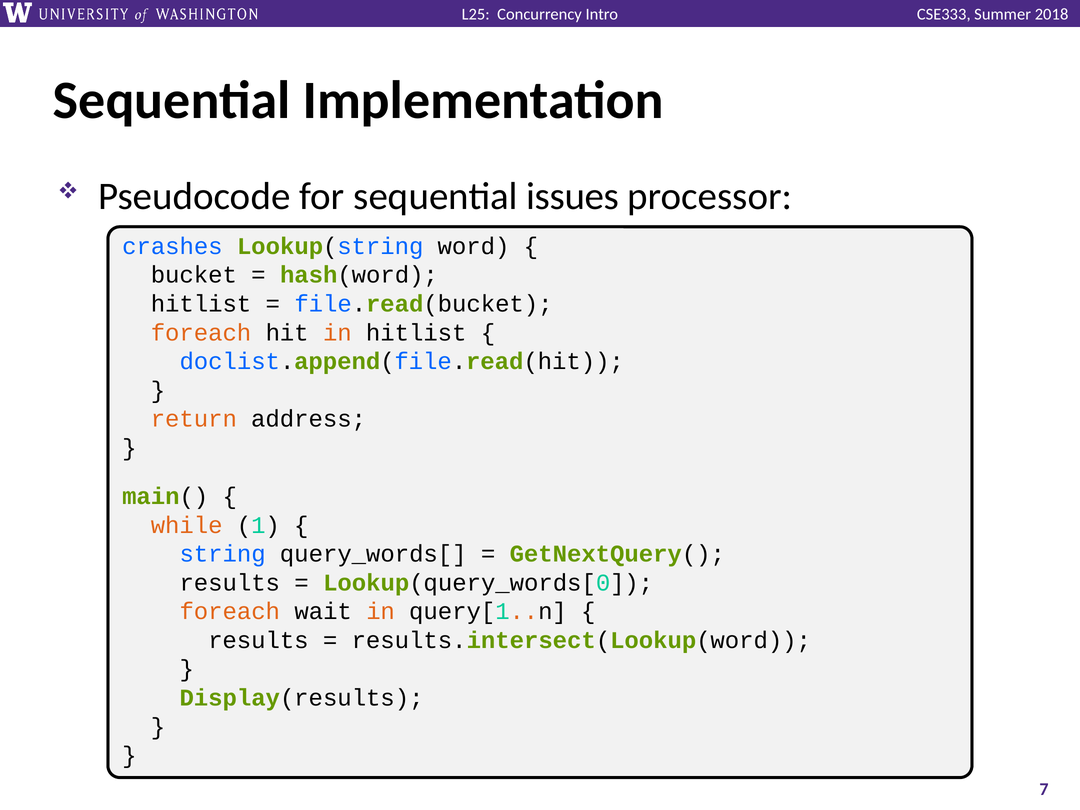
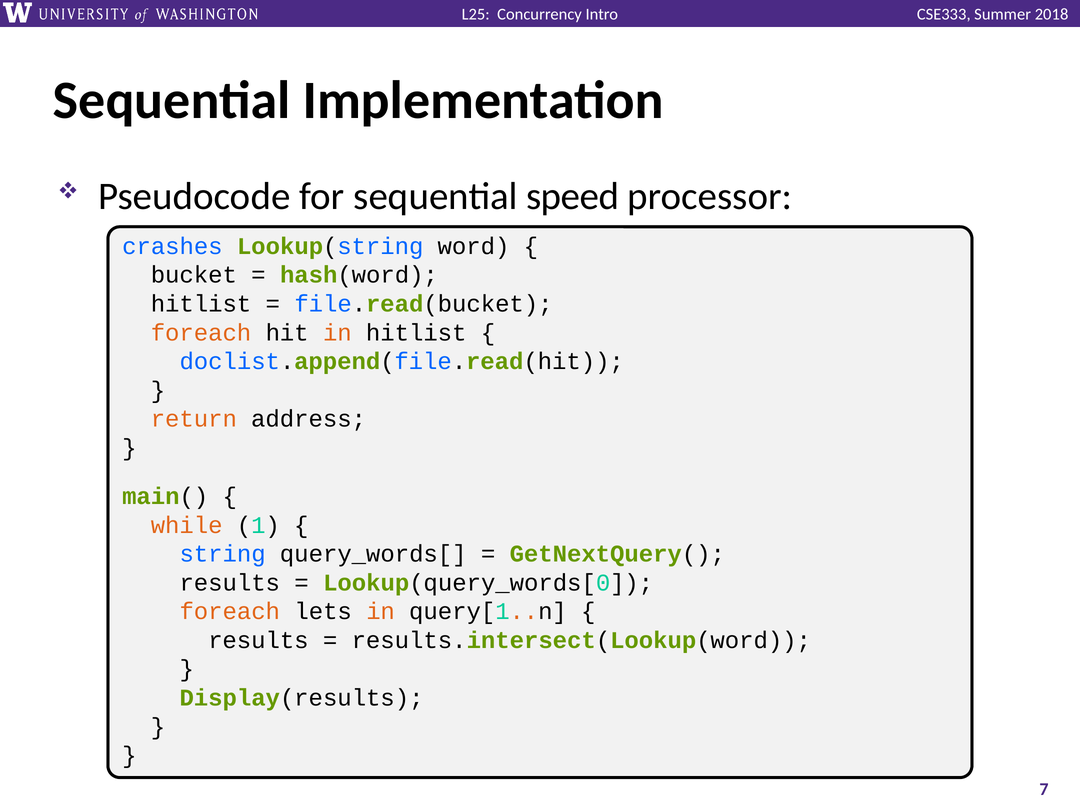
issues: issues -> speed
wait: wait -> lets
